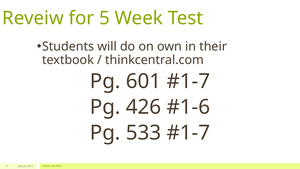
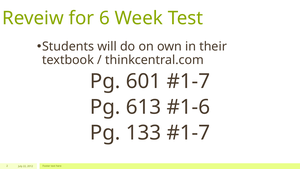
5: 5 -> 6
426: 426 -> 613
533: 533 -> 133
